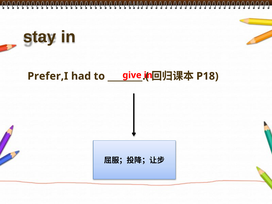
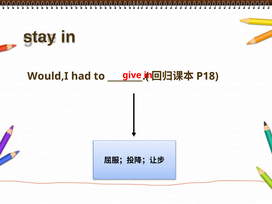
Prefer,I: Prefer,I -> Would,I
